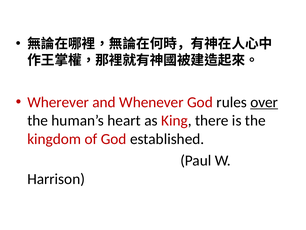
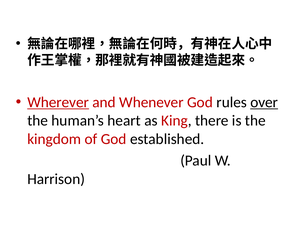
Wherever underline: none -> present
